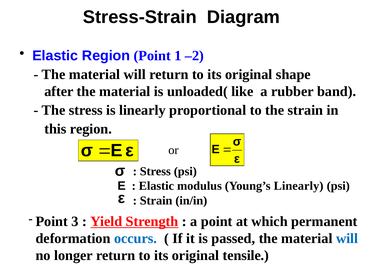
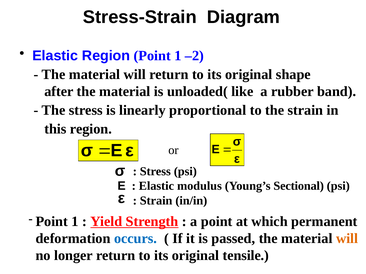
Young’s Linearly: Linearly -> Sectional
3 at (75, 222): 3 -> 1
will at (347, 239) colour: blue -> orange
